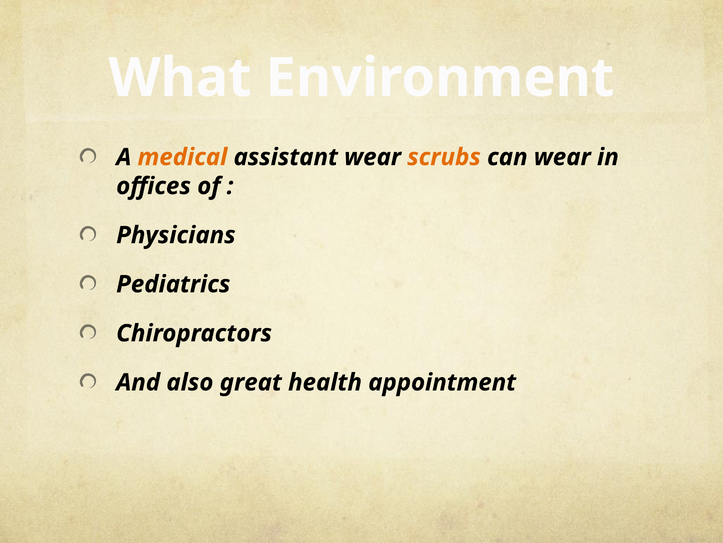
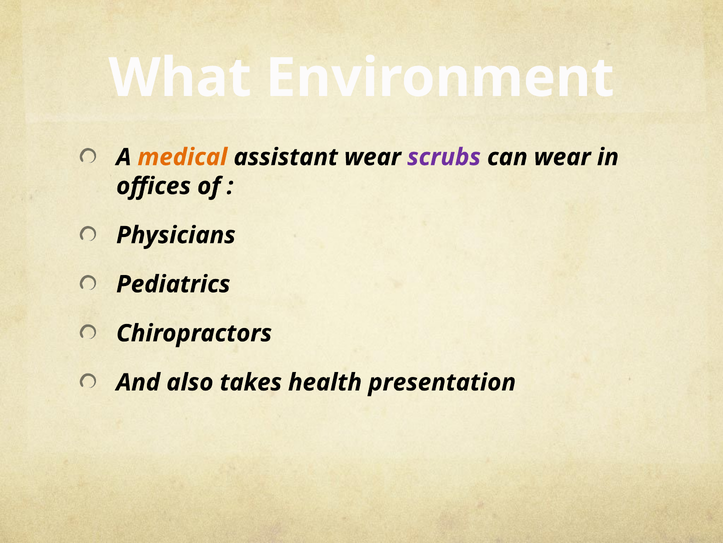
scrubs colour: orange -> purple
great: great -> takes
appointment: appointment -> presentation
